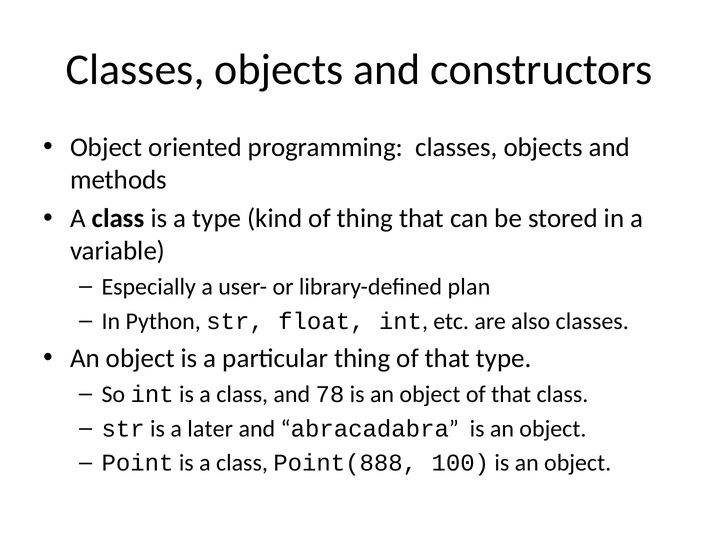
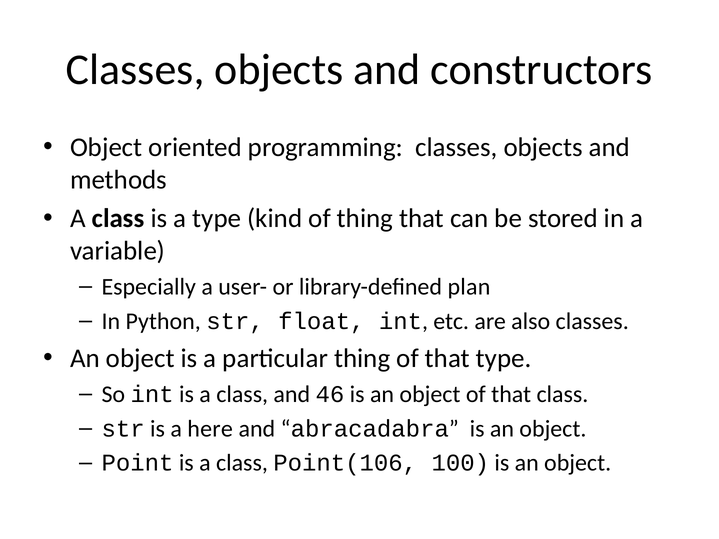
78: 78 -> 46
later: later -> here
Point(888: Point(888 -> Point(106
